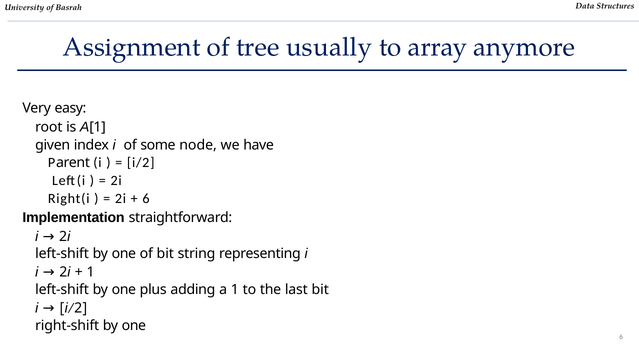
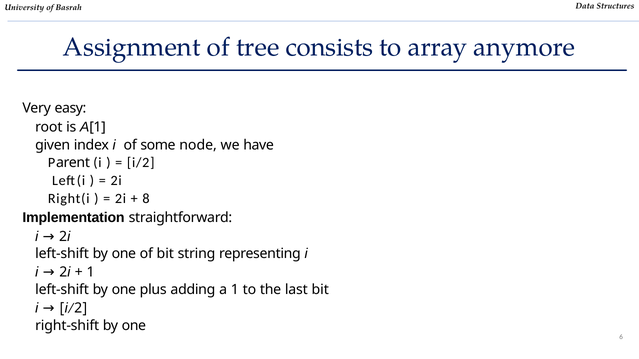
usually: usually -> consists
6 at (146, 199): 6 -> 8
